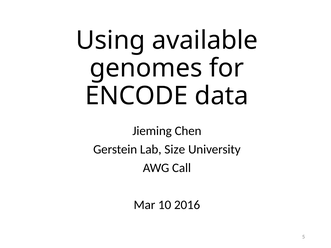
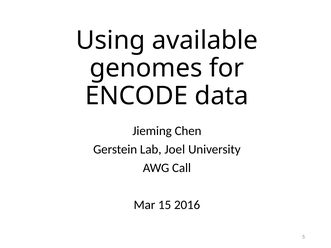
Size: Size -> Joel
10: 10 -> 15
